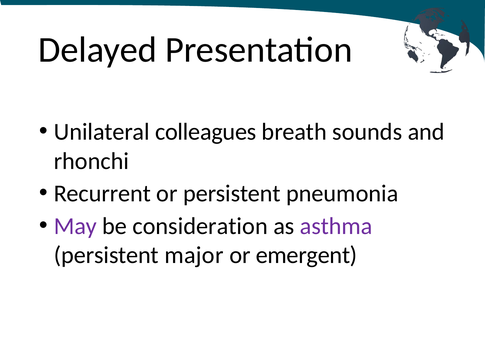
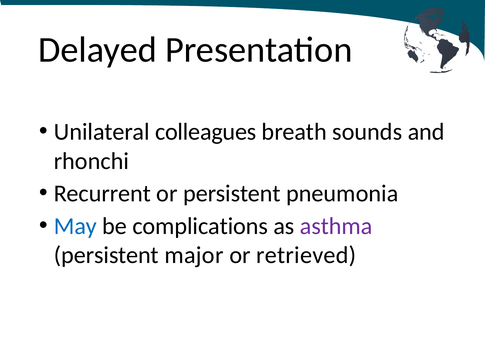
May colour: purple -> blue
consideration: consideration -> complications
emergent: emergent -> retrieved
